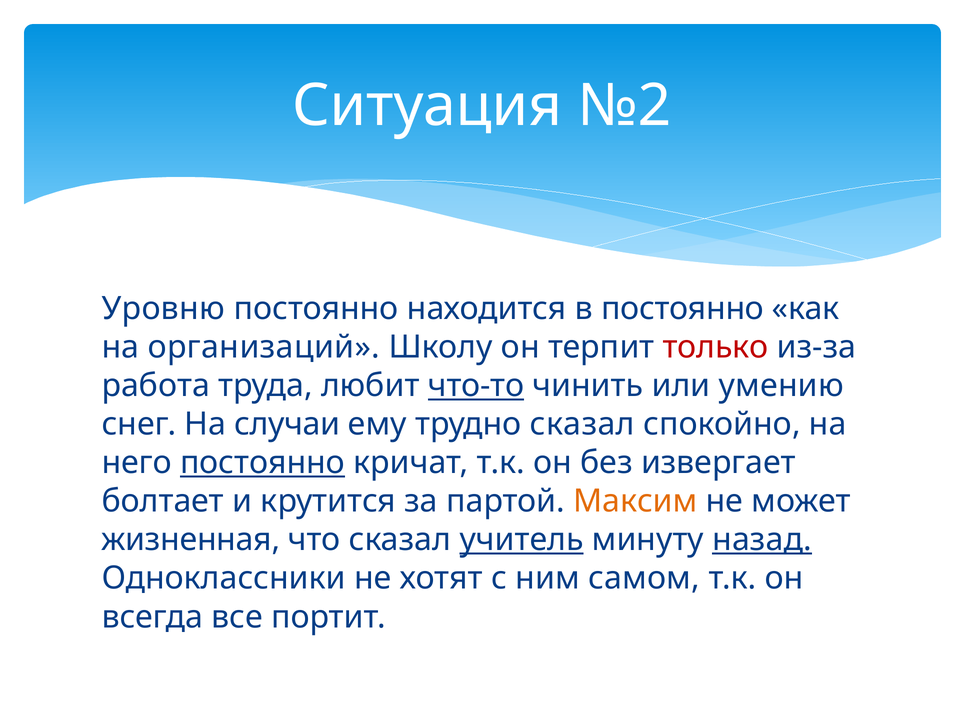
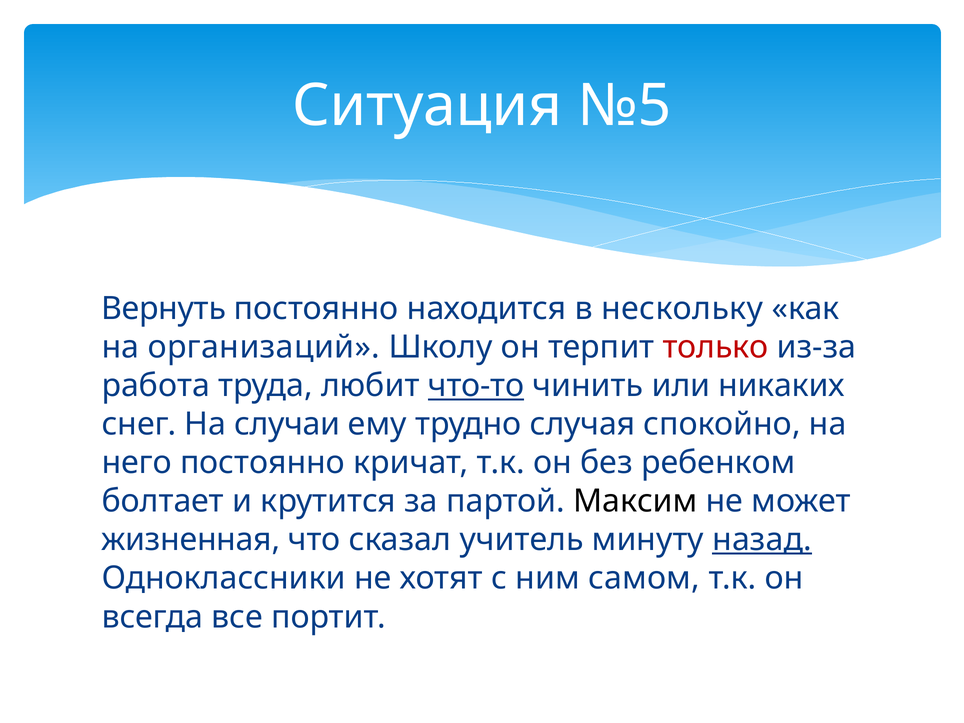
№2: №2 -> №5
Уровню: Уровню -> Вернуть
в постоянно: постоянно -> нескольку
умению: умению -> никаких
трудно сказал: сказал -> случая
постоянно at (263, 463) underline: present -> none
извергает: извергает -> ребенком
Максим colour: orange -> black
учитель underline: present -> none
